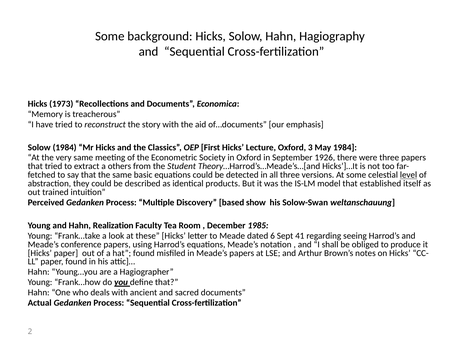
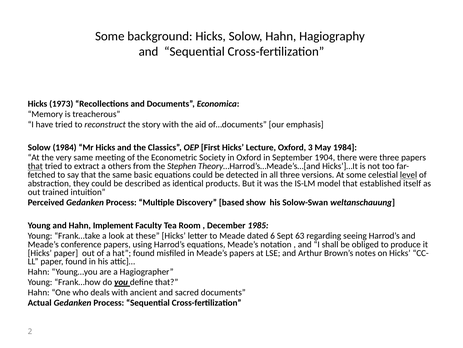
1926: 1926 -> 1904
that at (35, 166) underline: none -> present
Student: Student -> Stephen
Realization: Realization -> Implement
41: 41 -> 63
